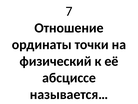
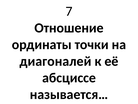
физический: физический -> диагоналей
